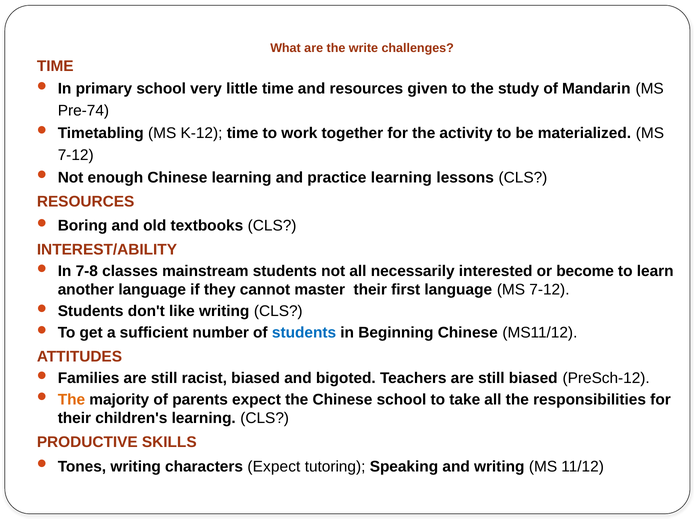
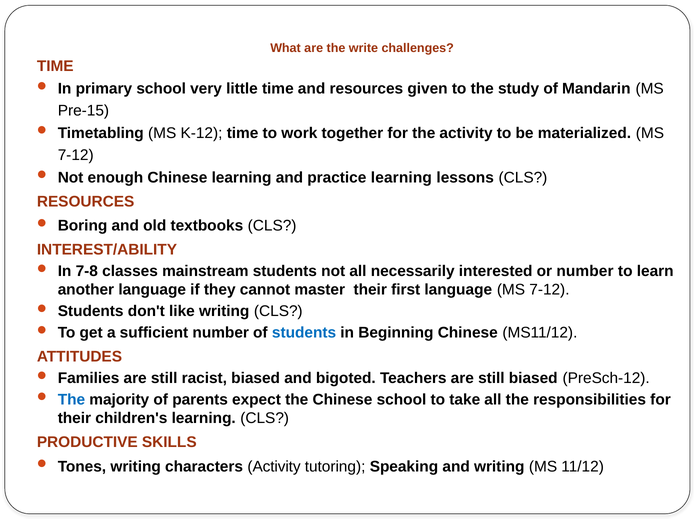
Pre-74: Pre-74 -> Pre-15
or become: become -> number
The at (71, 400) colour: orange -> blue
characters Expect: Expect -> Activity
